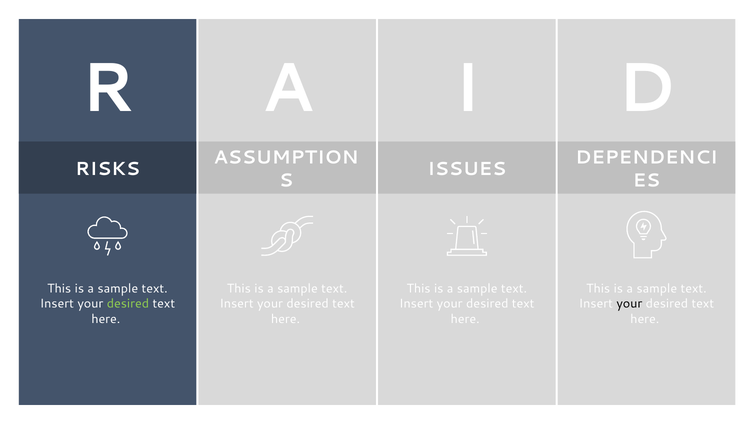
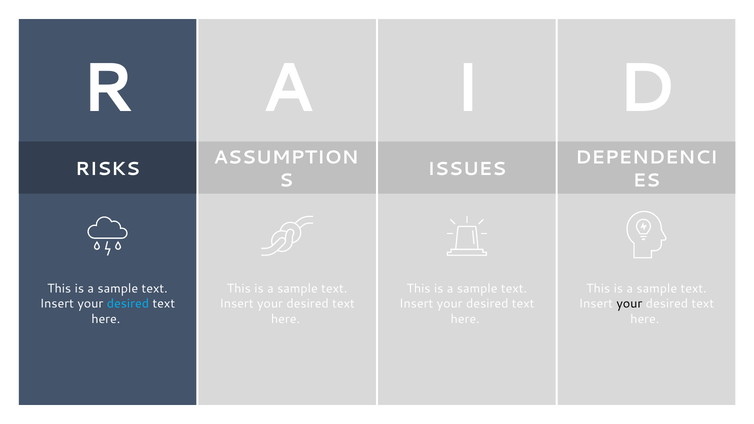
desired at (128, 304) colour: light green -> light blue
